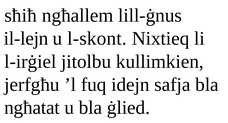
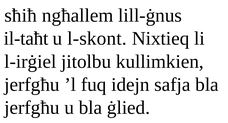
il-lejn: il-lejn -> il-taħt
ngħatat at (32, 107): ngħatat -> jerfgħu
